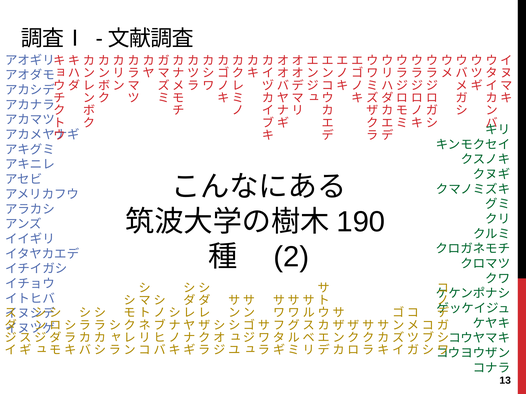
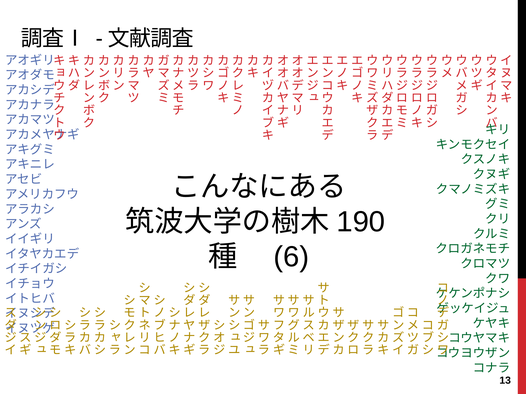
2: 2 -> 6
